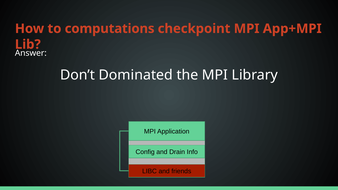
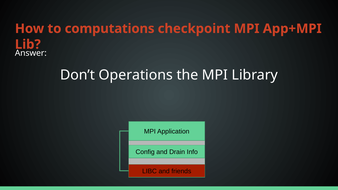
Dominated: Dominated -> Operations
